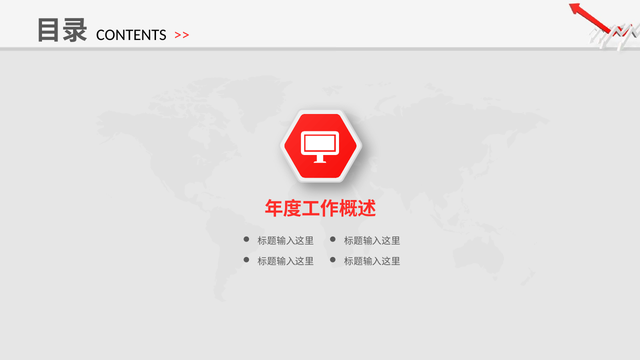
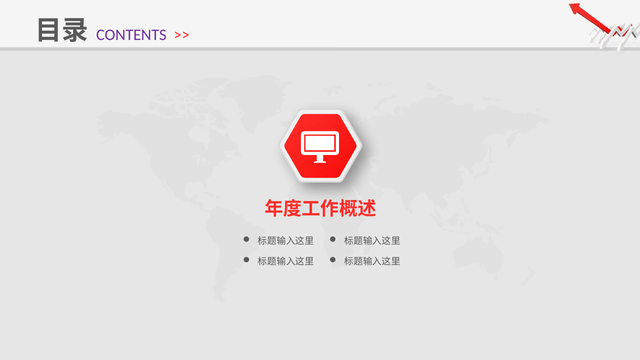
CONTENTS colour: black -> purple
